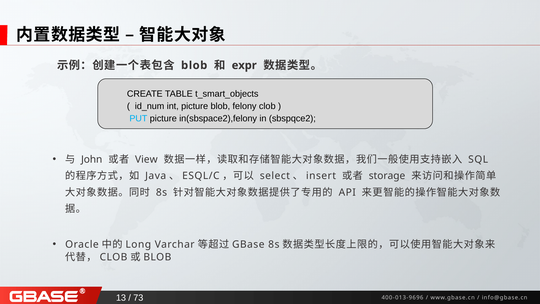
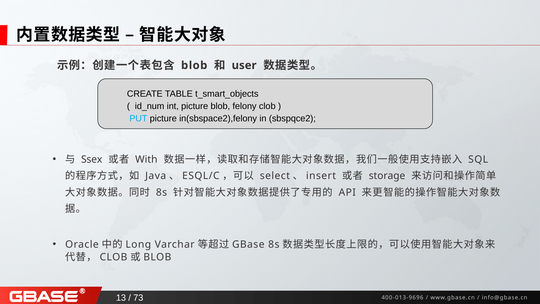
expr: expr -> user
John: John -> Ssex
View: View -> With
